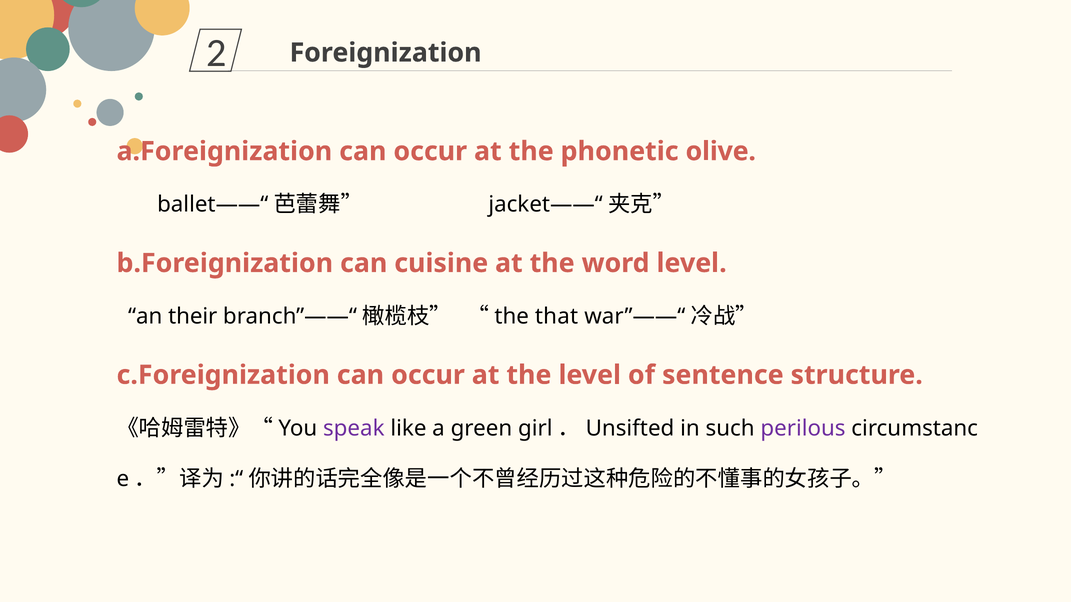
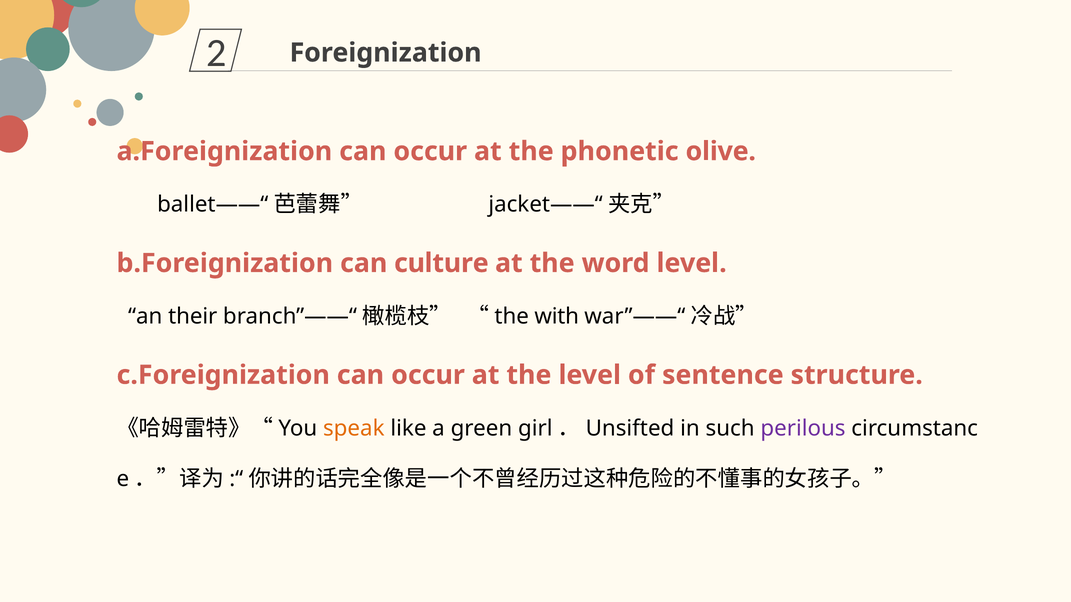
cuisine: cuisine -> culture
that: that -> with
speak colour: purple -> orange
